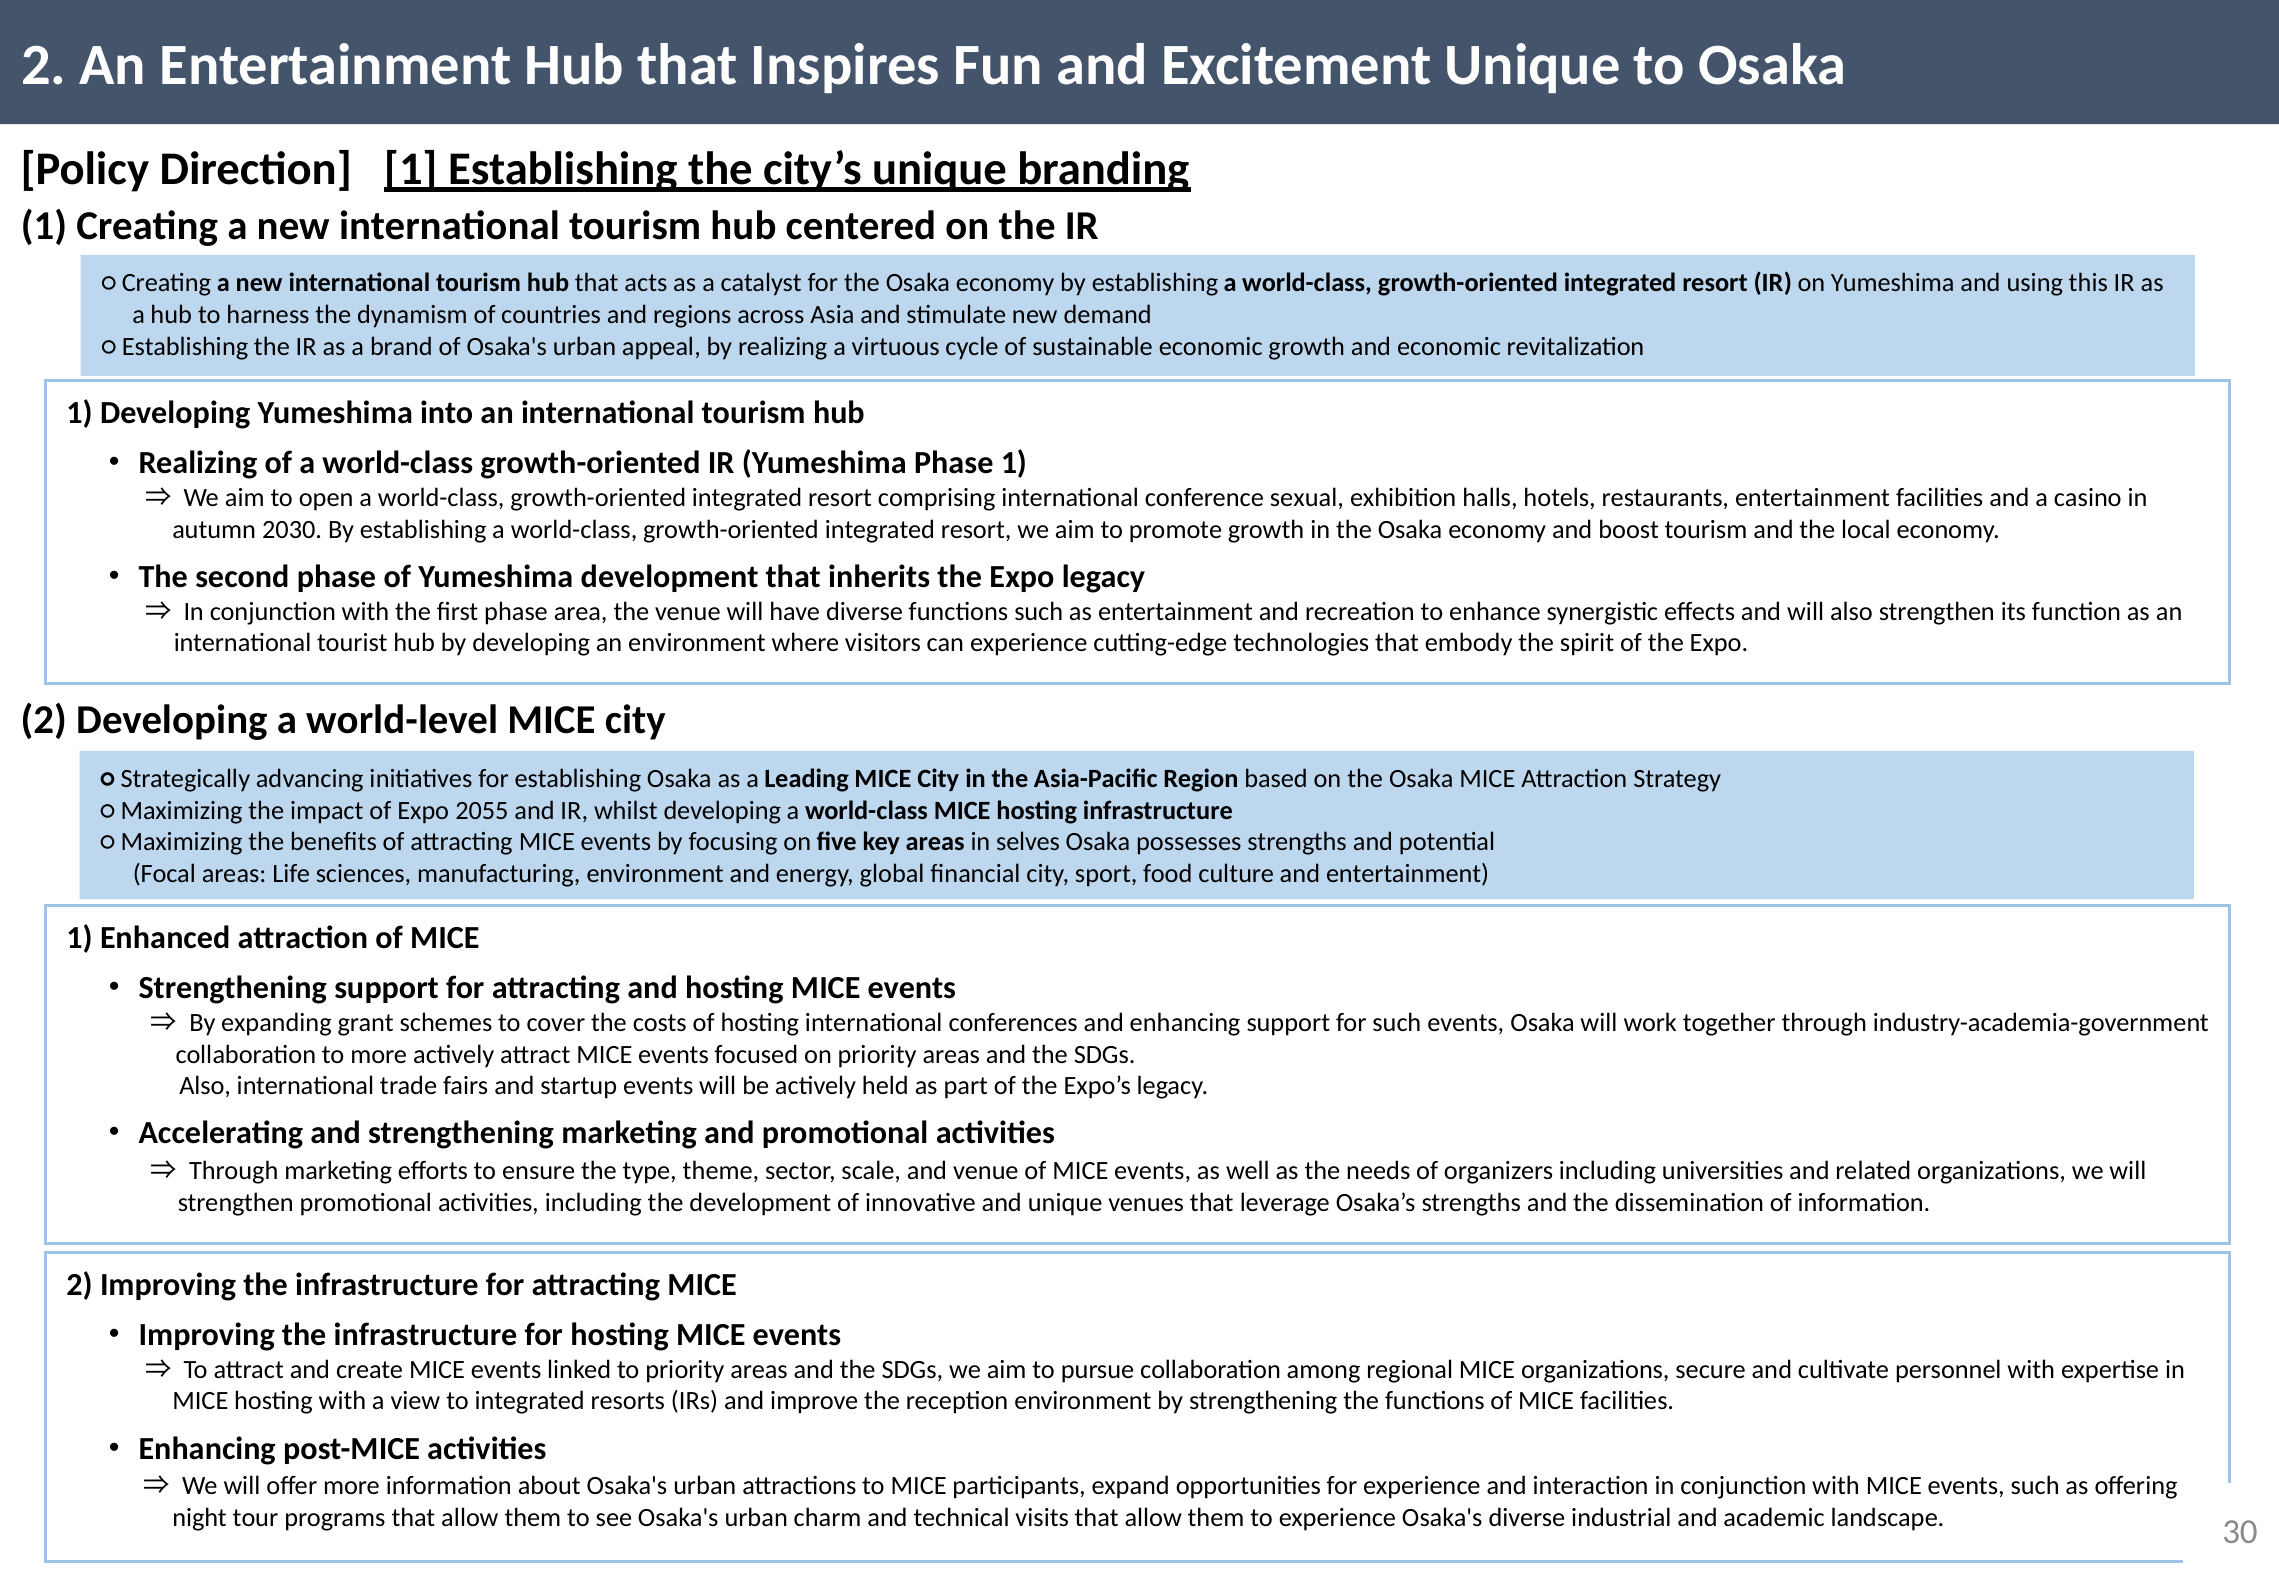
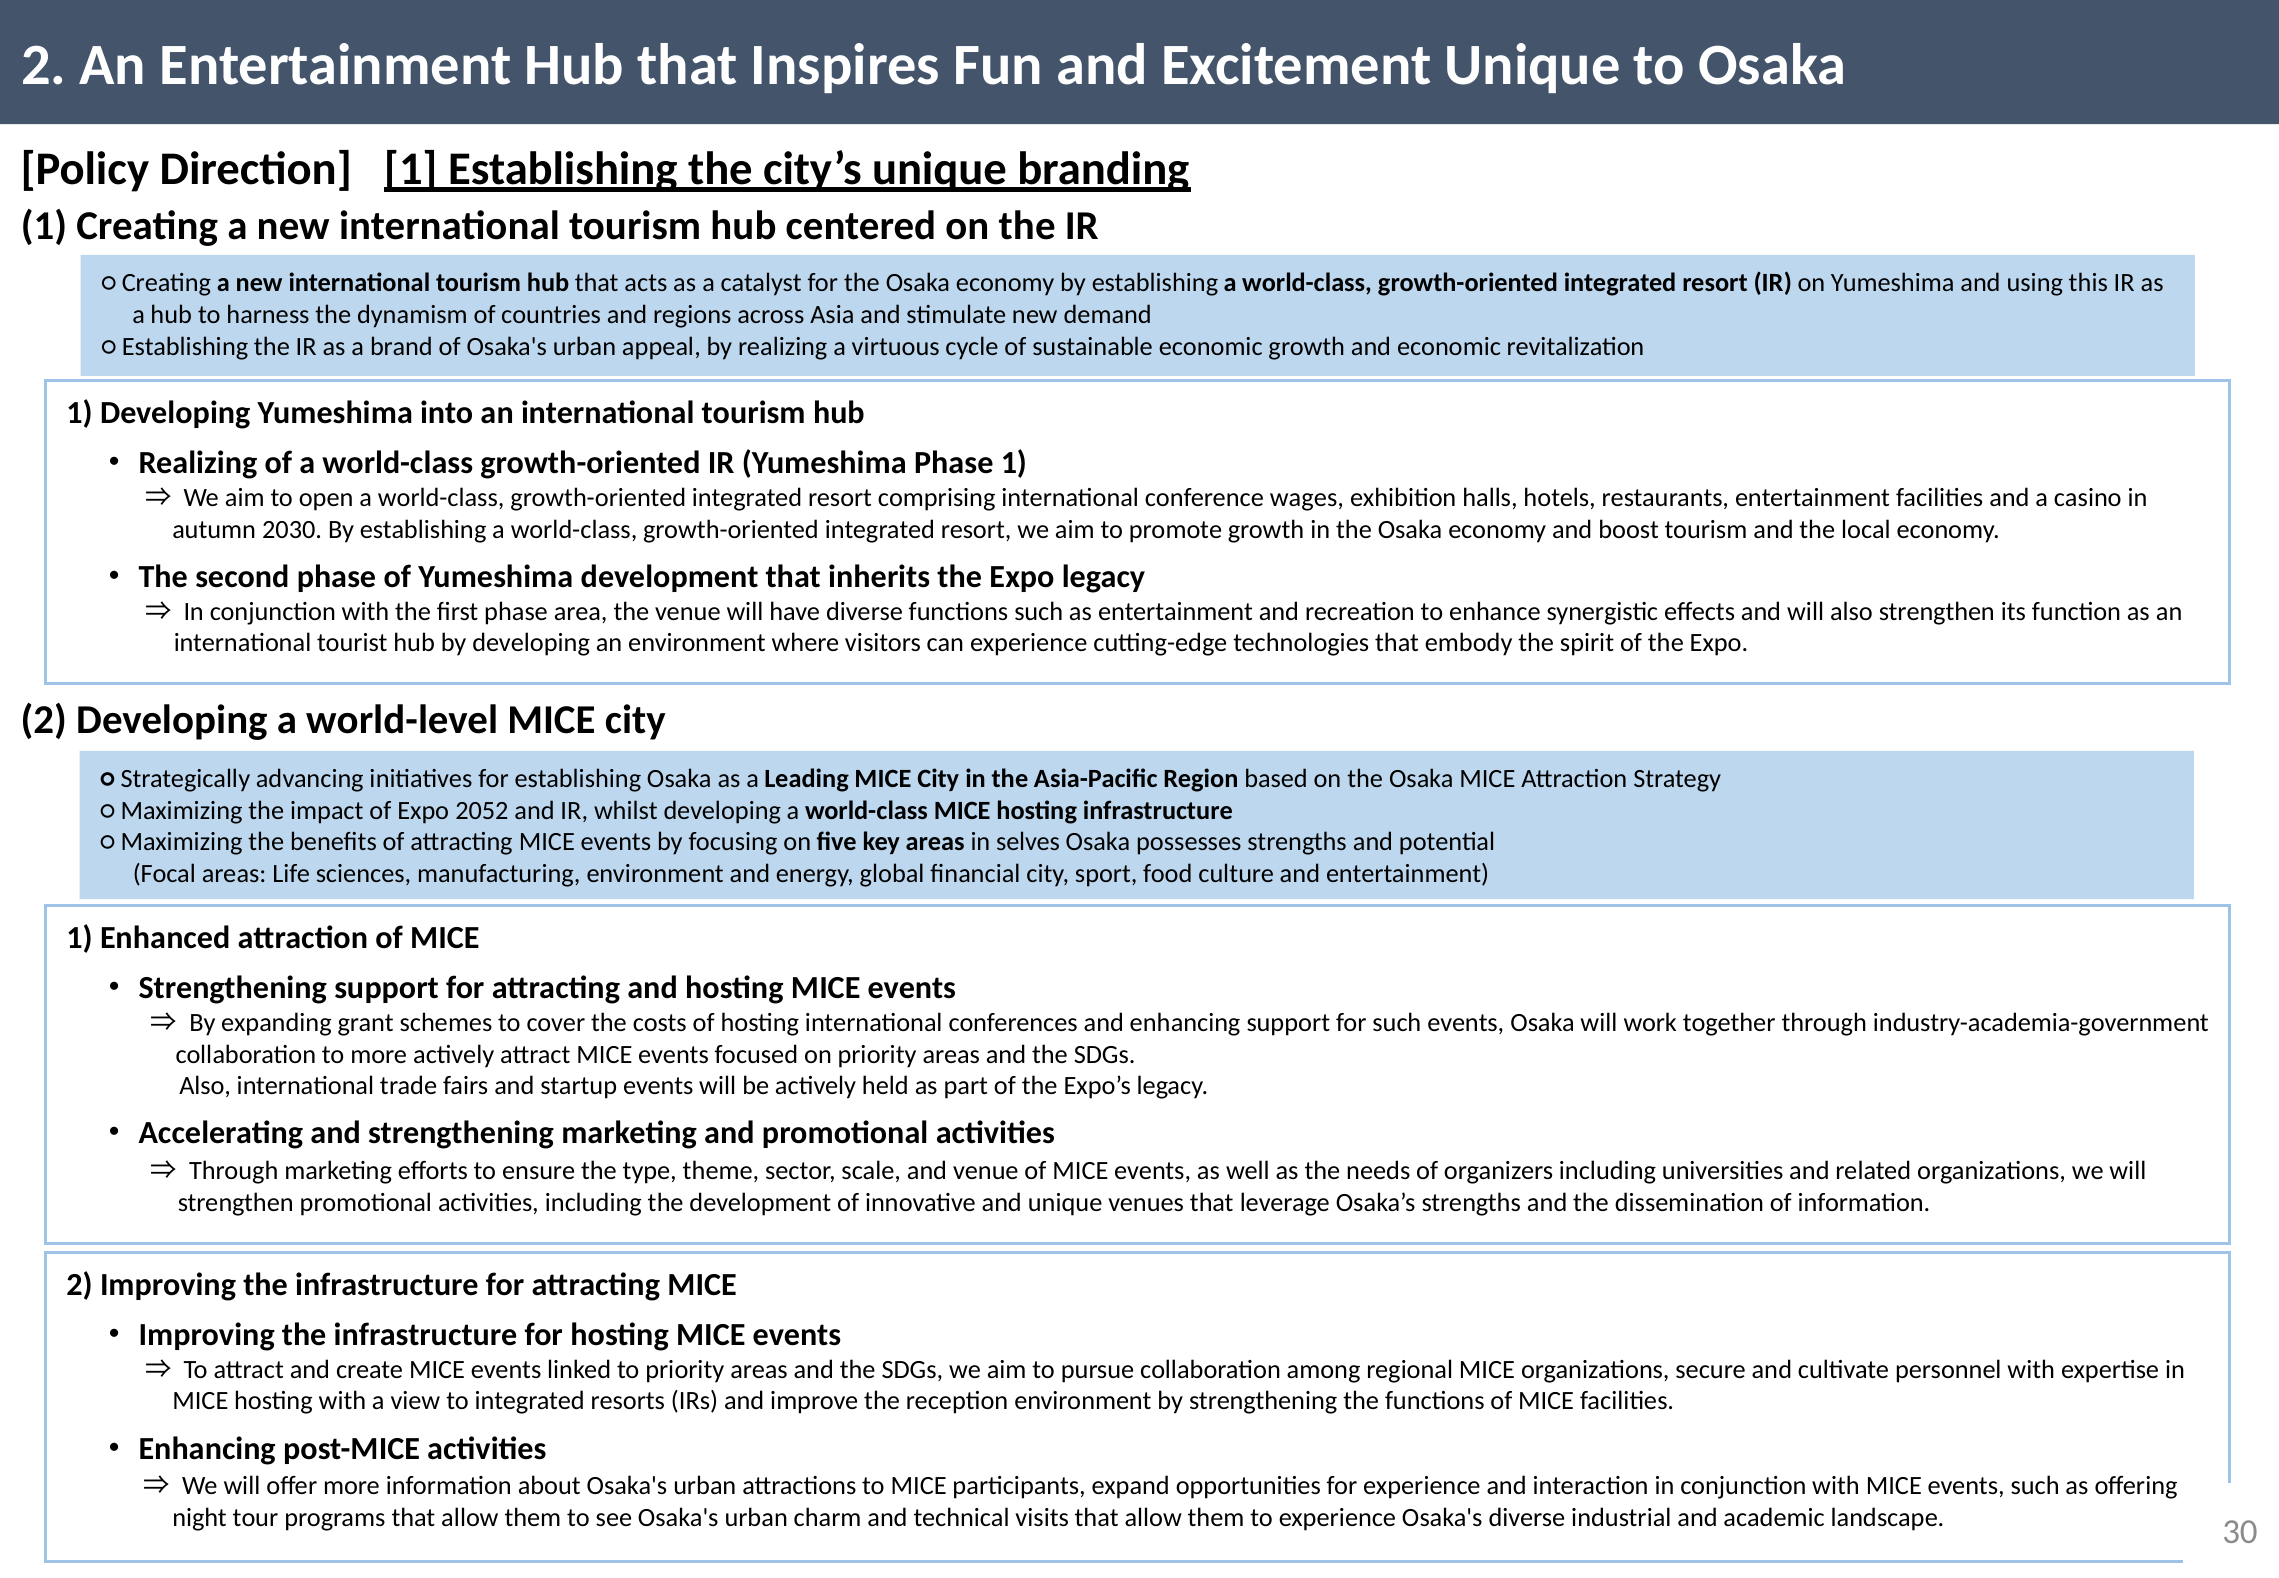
sexual: sexual -> wages
2055: 2055 -> 2052
